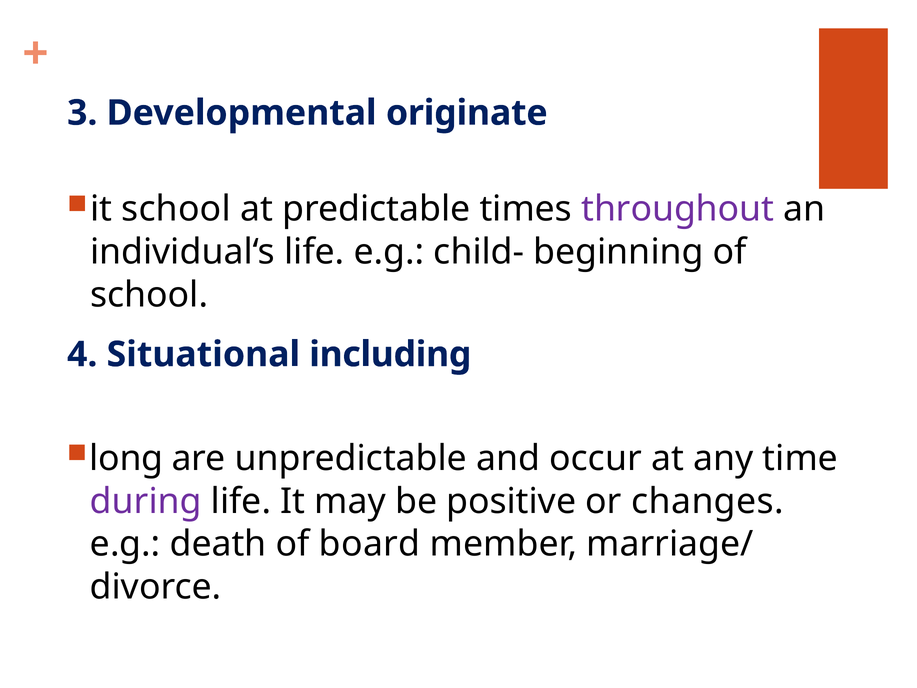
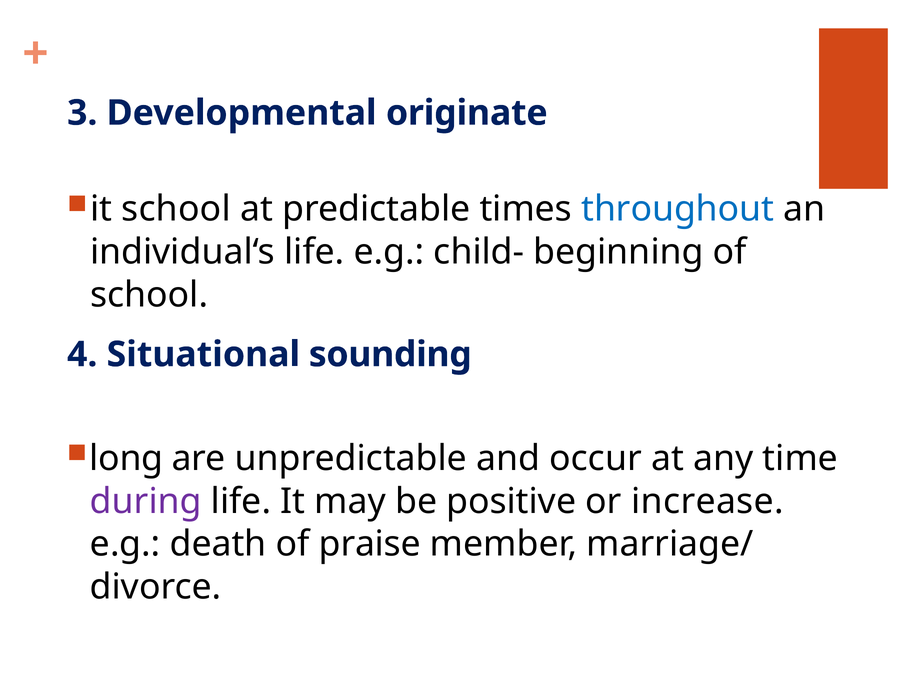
throughout colour: purple -> blue
including: including -> sounding
changes: changes -> increase
board: board -> praise
